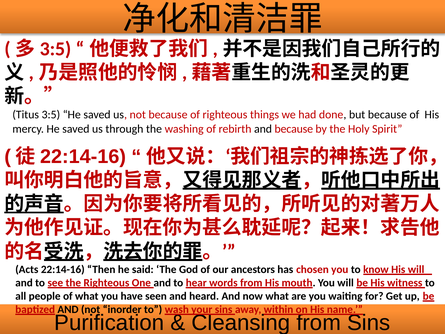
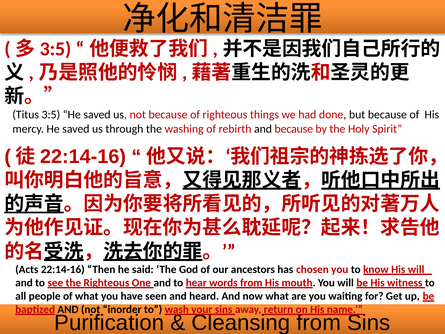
within: within -> return
